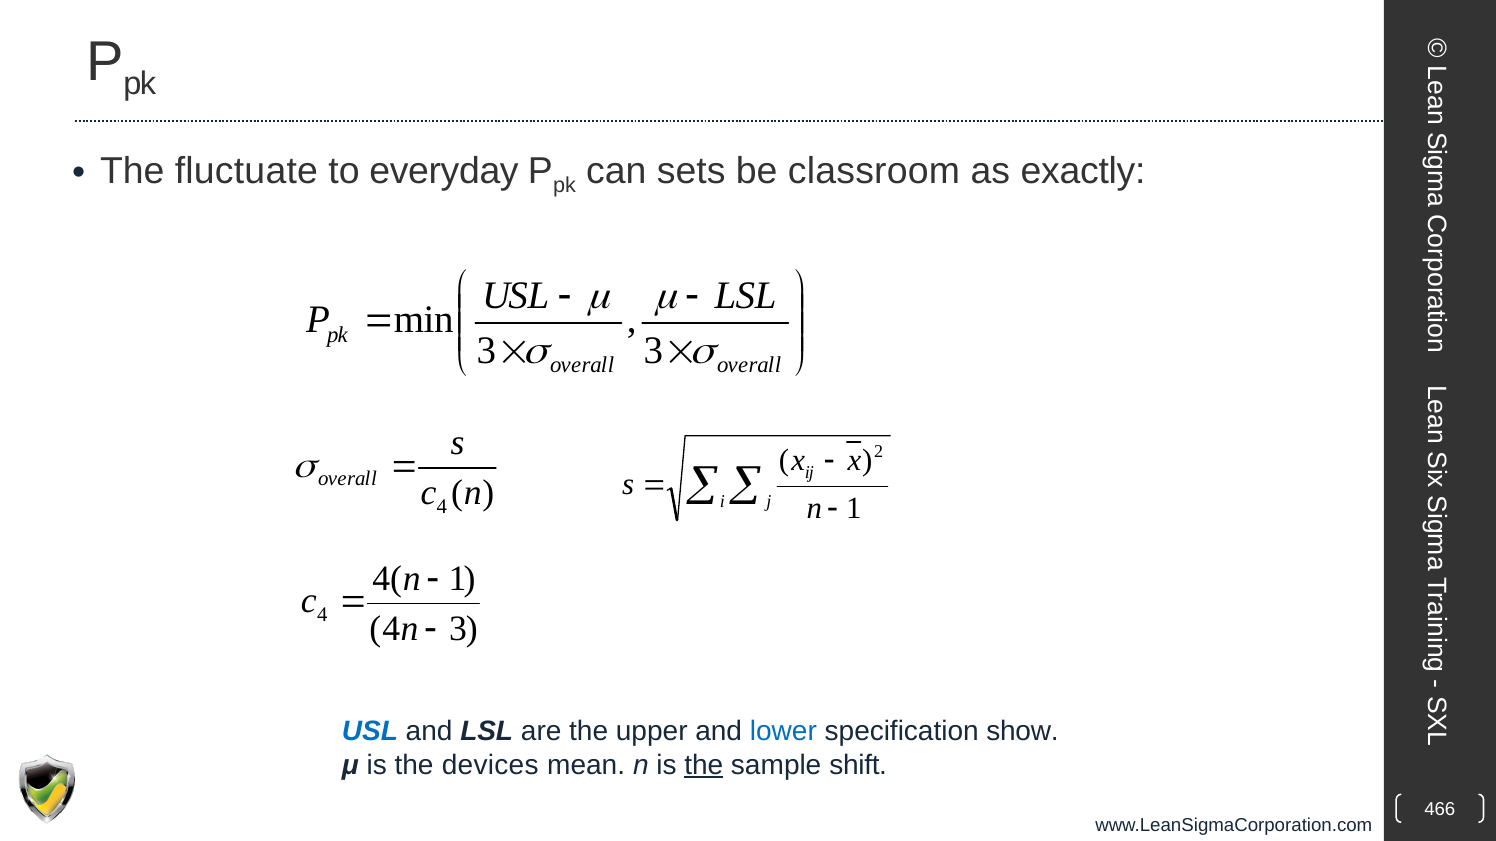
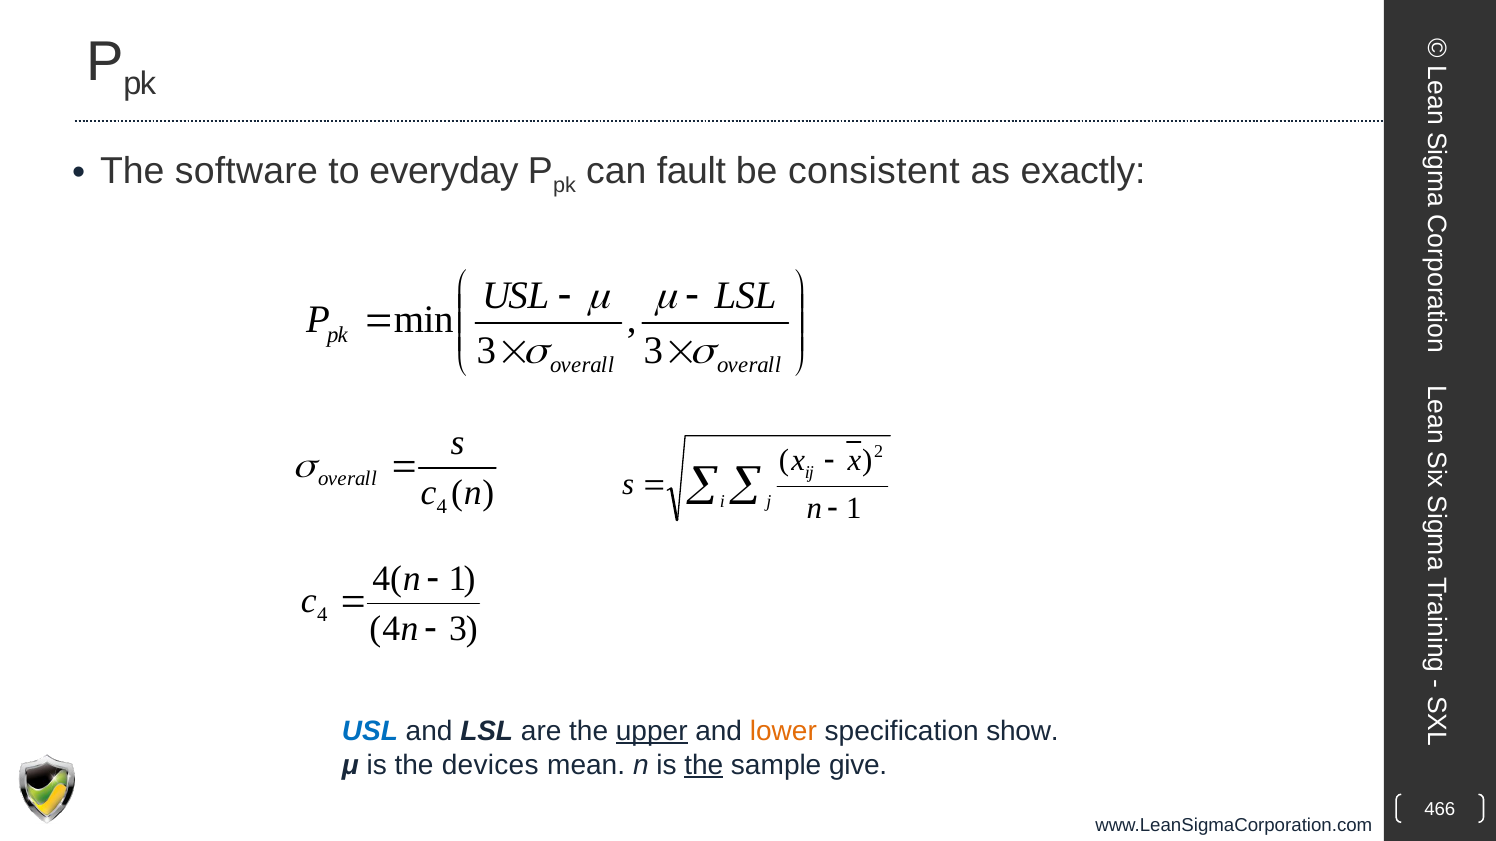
fluctuate: fluctuate -> software
sets: sets -> fault
classroom: classroom -> consistent
upper underline: none -> present
lower colour: blue -> orange
shift: shift -> give
